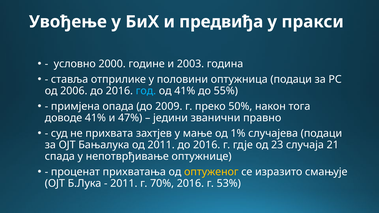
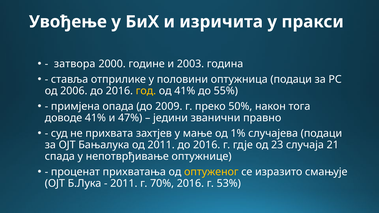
предвиђа: предвиђа -> изричита
условно: условно -> затвора
год colour: light blue -> yellow
